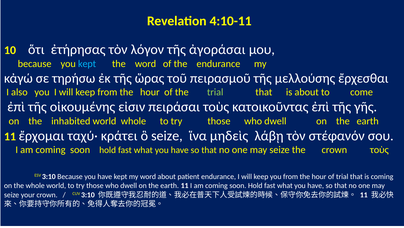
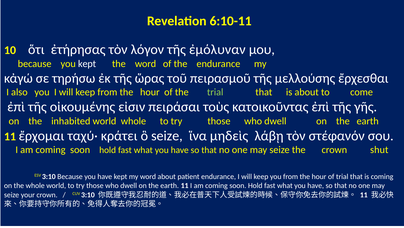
4:10-11: 4:10-11 -> 6:10-11
ἀγοράσαι: ἀγοράσαι -> ἐμόλυναν
kept at (87, 64) colour: light blue -> white
crown τοὺς: τοὺς -> shut
